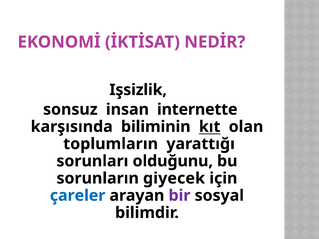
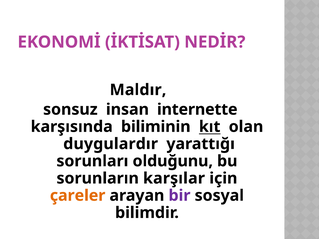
Işsizlik: Işsizlik -> Maldır
toplumların: toplumların -> duygulardır
giyecek: giyecek -> karşılar
çareler colour: blue -> orange
